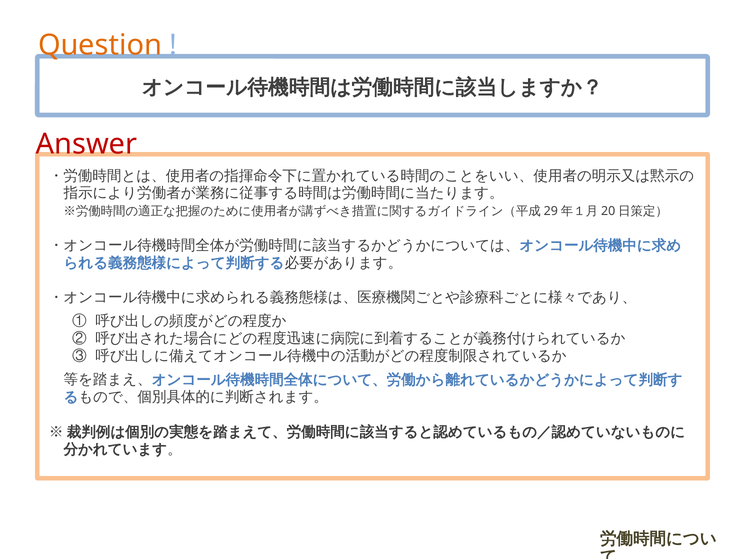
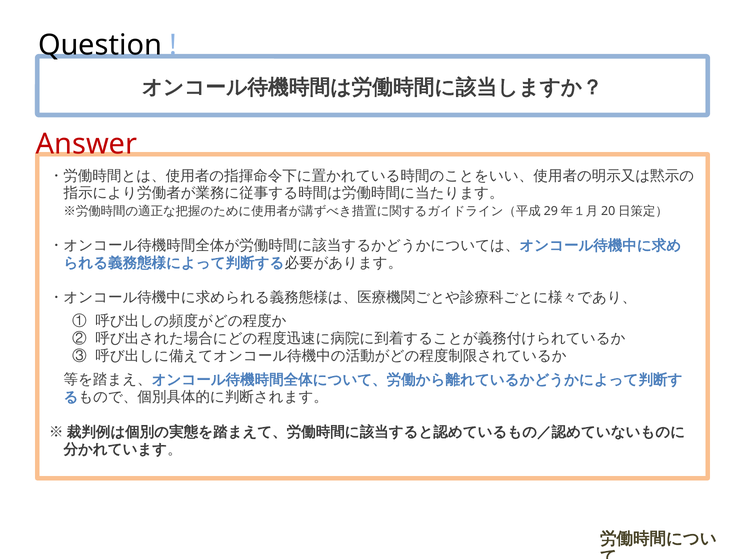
Question colour: orange -> black
